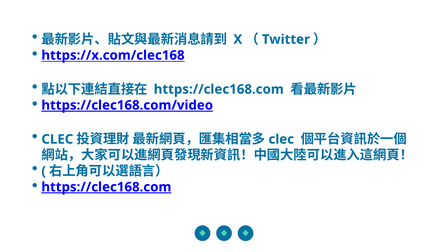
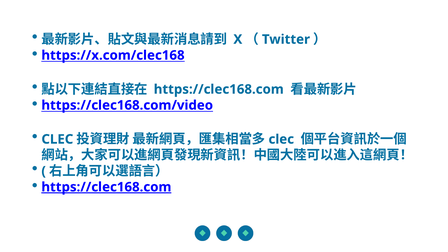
https://clec168.com/video underline: present -> none
